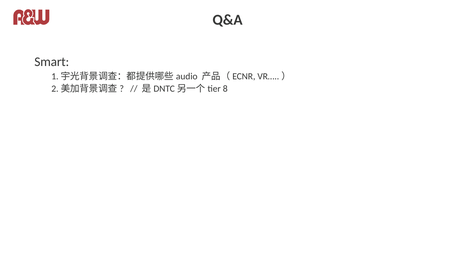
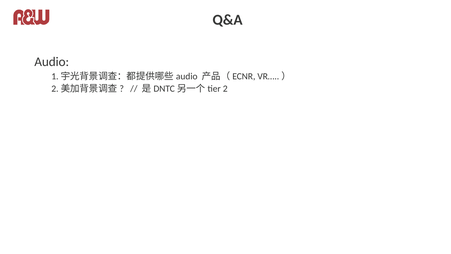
Smart: Smart -> Audio
8: 8 -> 2
